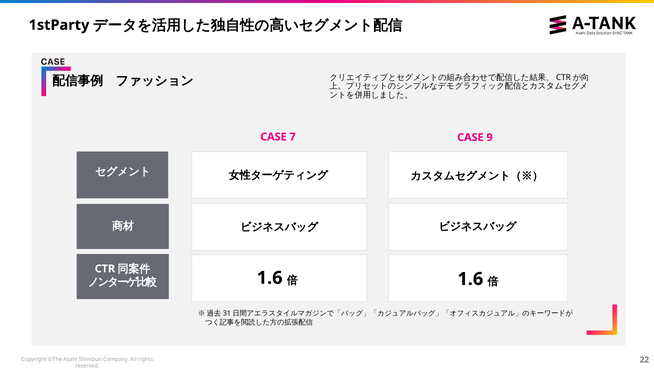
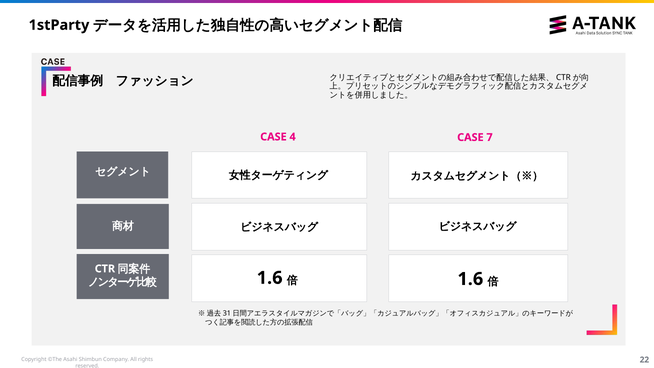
7: 7 -> 4
9: 9 -> 7
